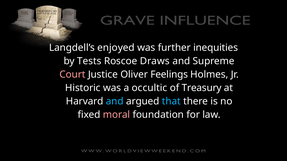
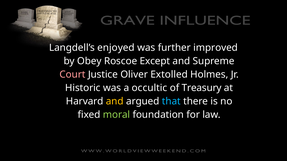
inequities: inequities -> improved
Tests: Tests -> Obey
Draws: Draws -> Except
Feelings: Feelings -> Extolled
and at (115, 101) colour: light blue -> yellow
moral colour: pink -> light green
